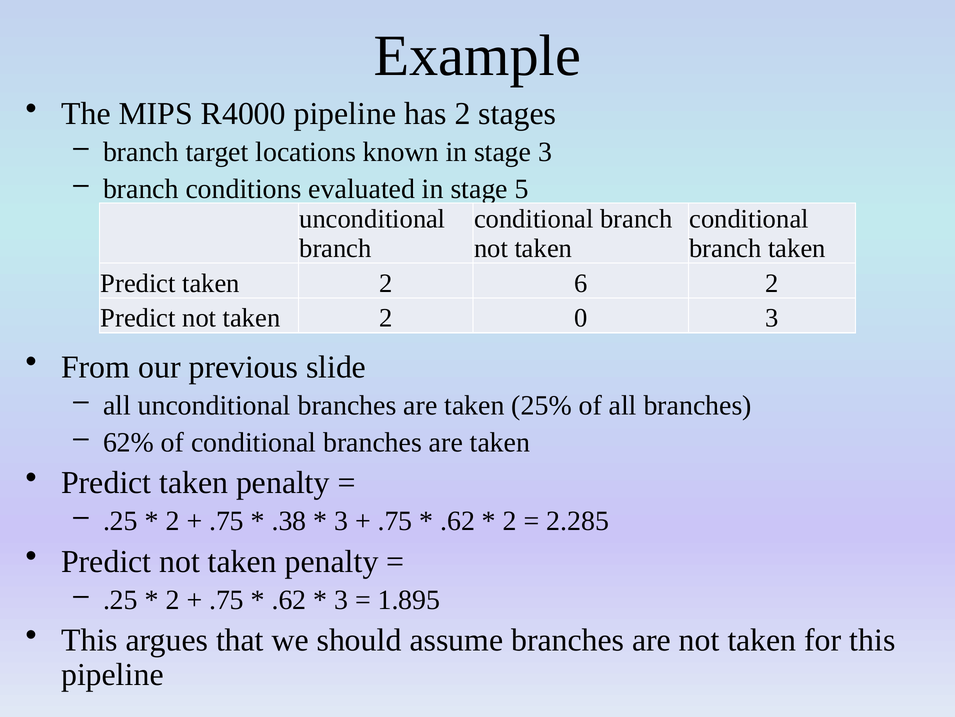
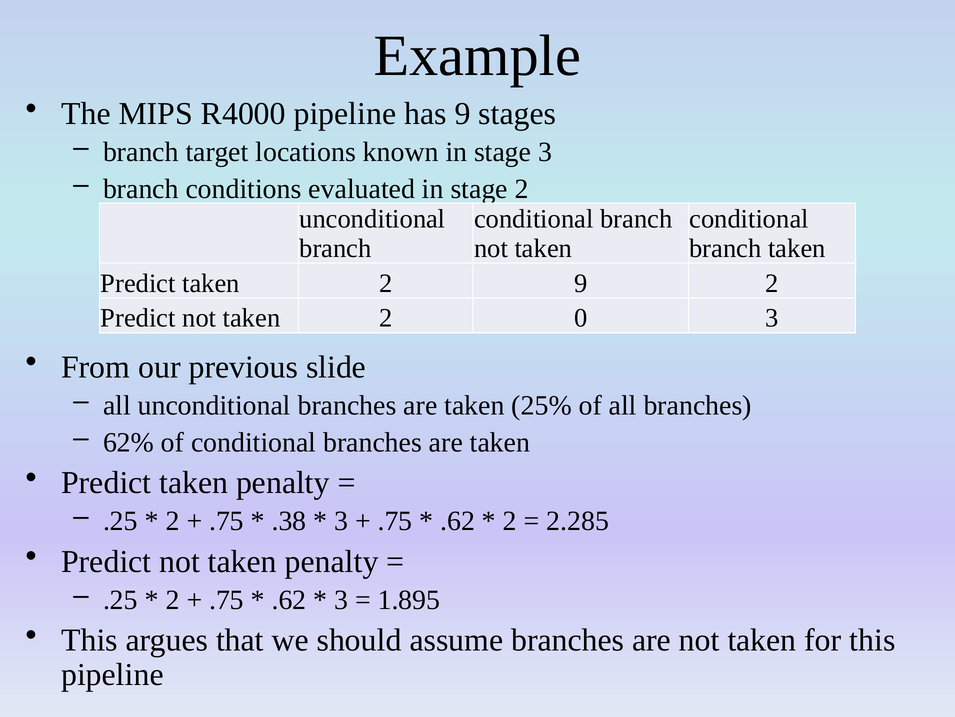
has 2: 2 -> 9
stage 5: 5 -> 2
2 6: 6 -> 9
